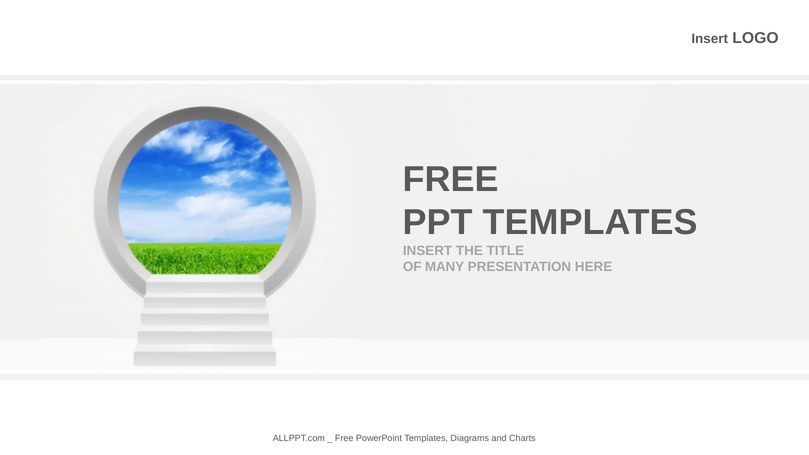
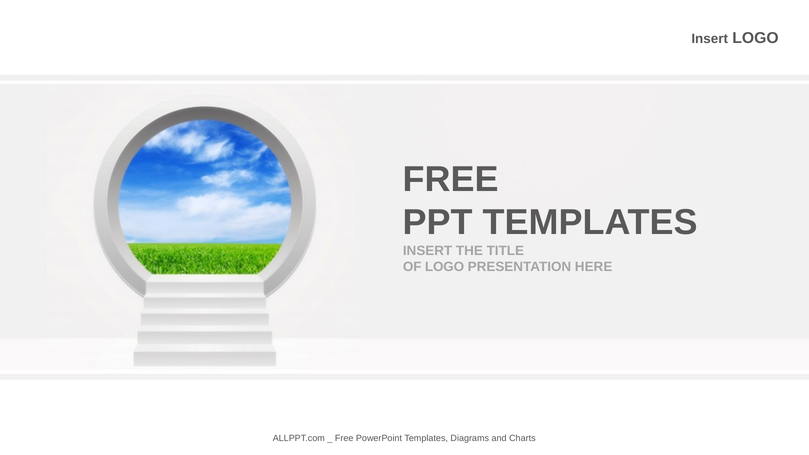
OF MANY: MANY -> LOGO
